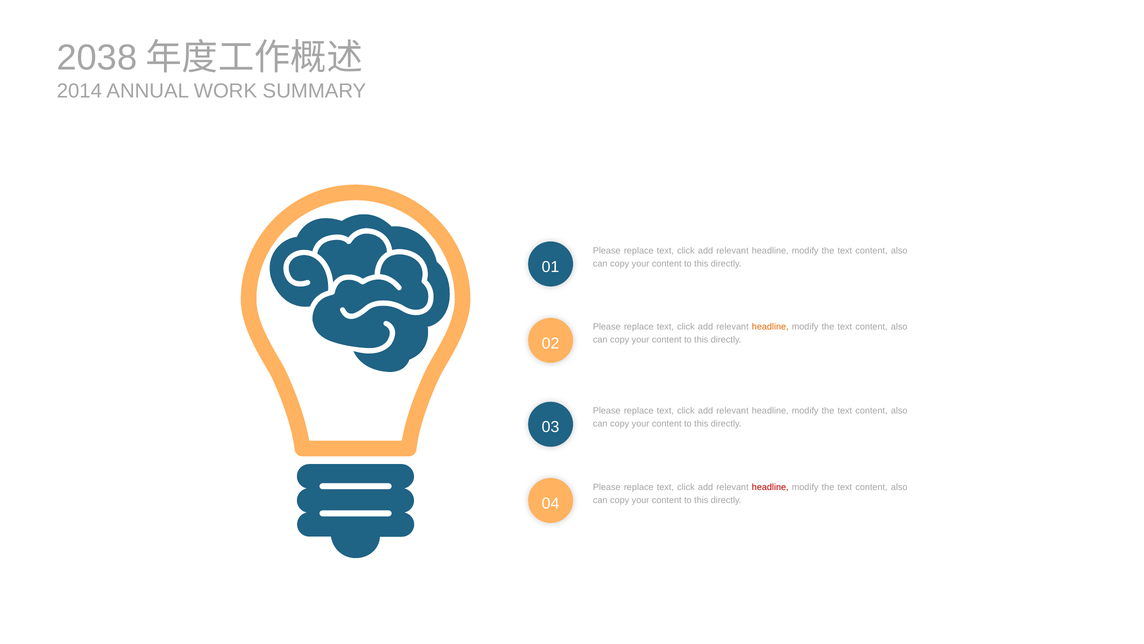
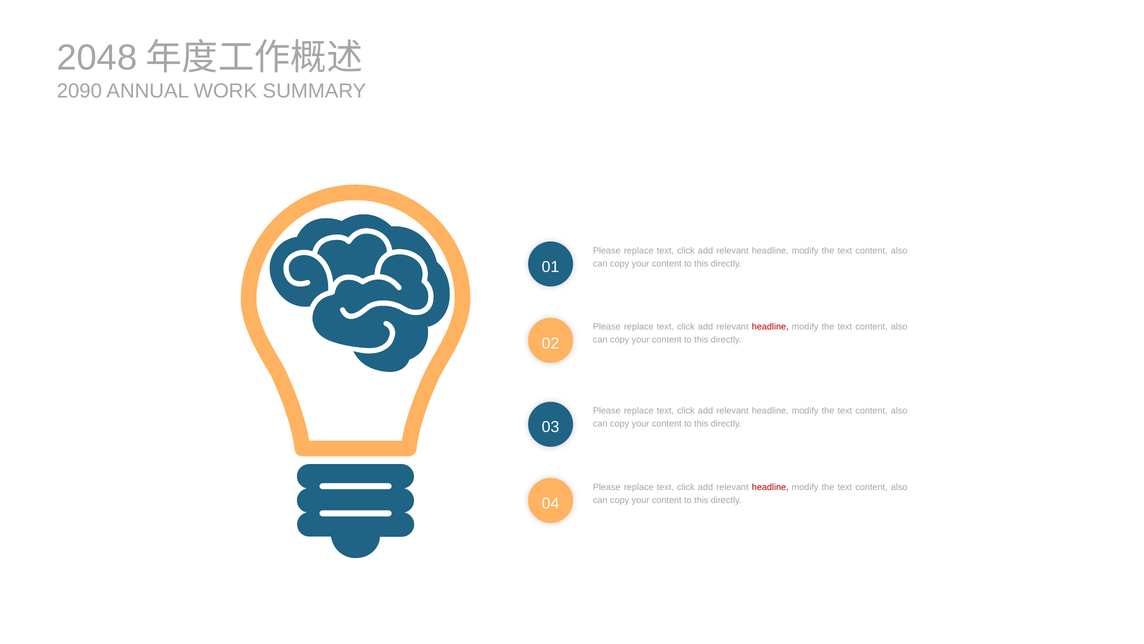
2038: 2038 -> 2048
2014: 2014 -> 2090
headline at (770, 327) colour: orange -> red
